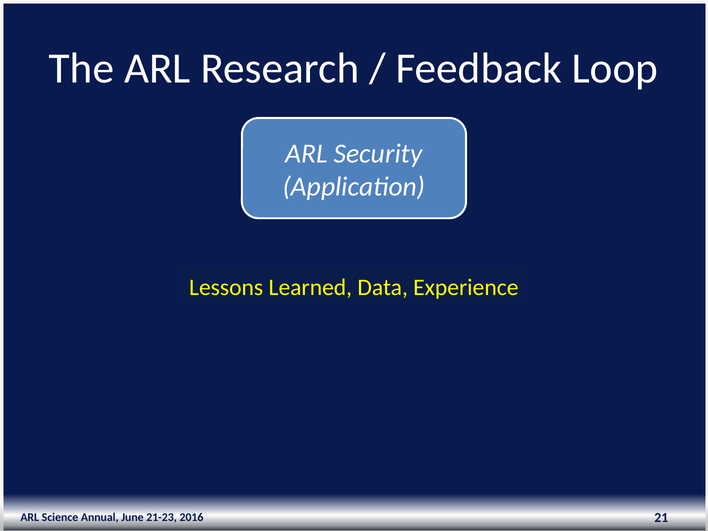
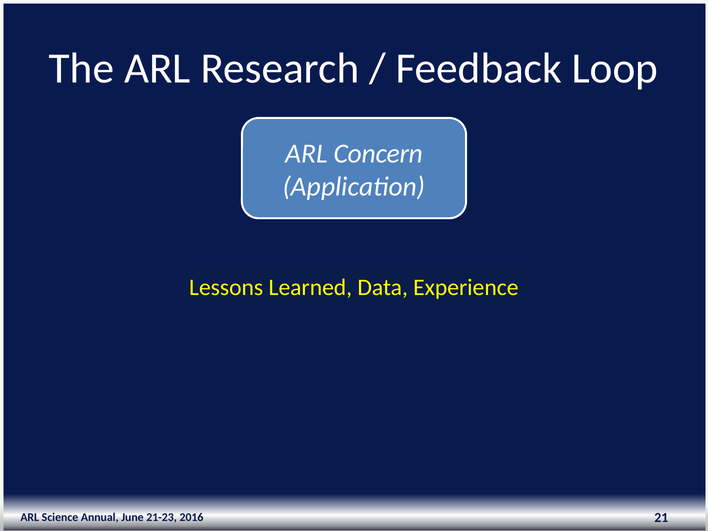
Security: Security -> Concern
